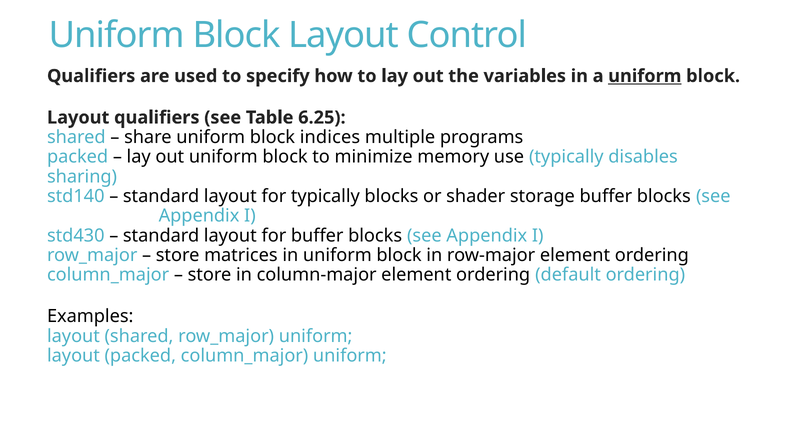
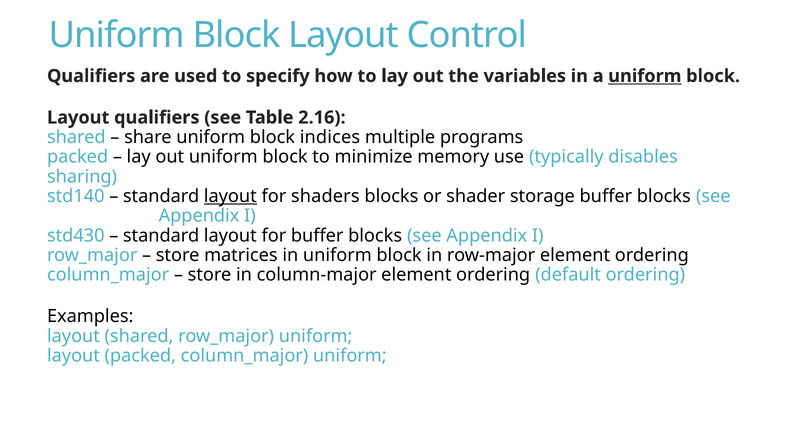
6.25: 6.25 -> 2.16
layout at (230, 196) underline: none -> present
for typically: typically -> shaders
